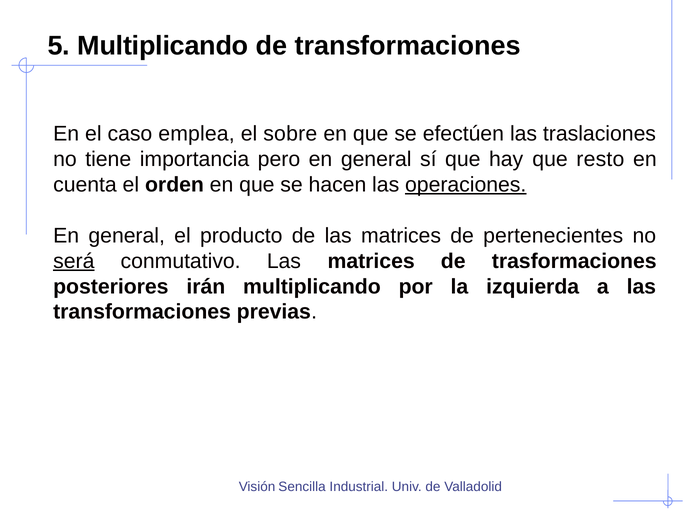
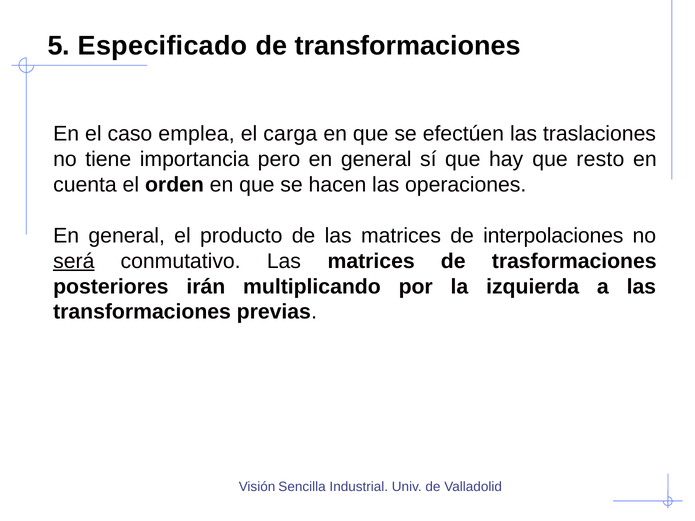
5 Multiplicando: Multiplicando -> Especificado
sobre: sobre -> carga
operaciones underline: present -> none
pertenecientes: pertenecientes -> interpolaciones
